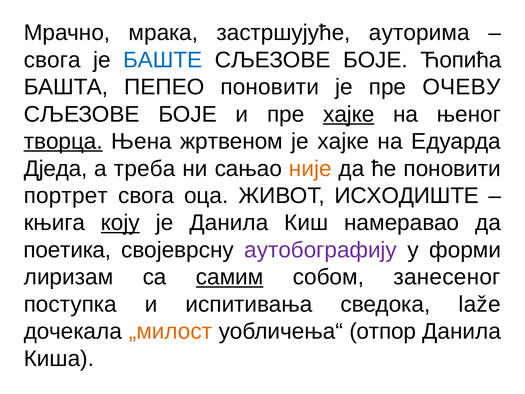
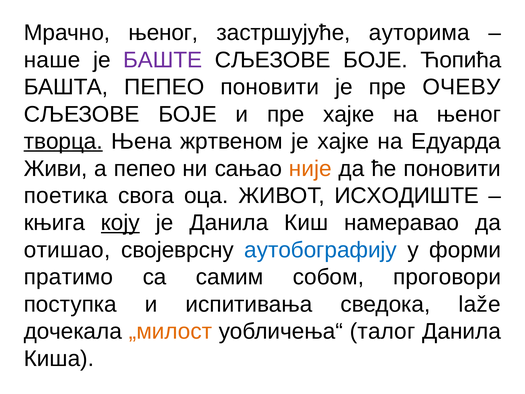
Мрачно мрака: мрака -> њеног
свога at (52, 60): свога -> наше
БАШТЕ colour: blue -> purple
хајке at (349, 114) underline: present -> none
Дједа: Дједа -> Живи
а треба: треба -> пепео
портрет: портрет -> поетика
поетика: поетика -> отишао
аутобографију colour: purple -> blue
лиризам: лиризам -> пратимо
самим underline: present -> none
занесеног: занесеног -> проговори
отпор: отпор -> талог
